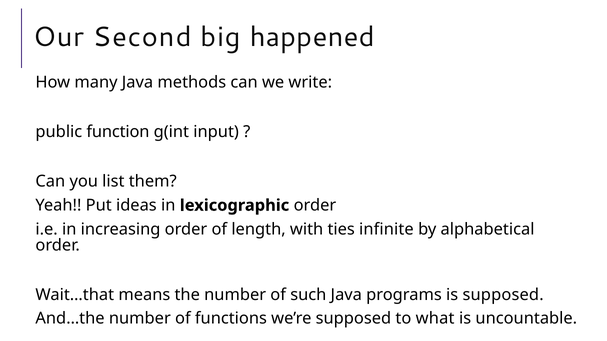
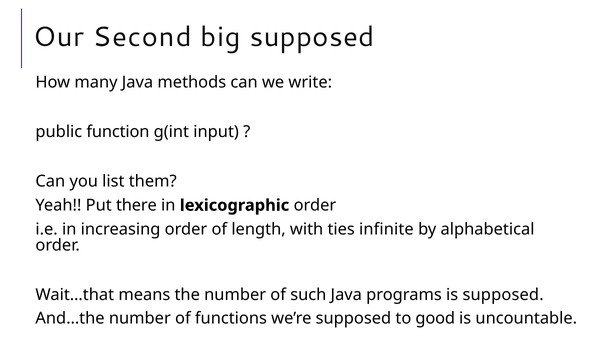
big happened: happened -> supposed
ideas: ideas -> there
what: what -> good
